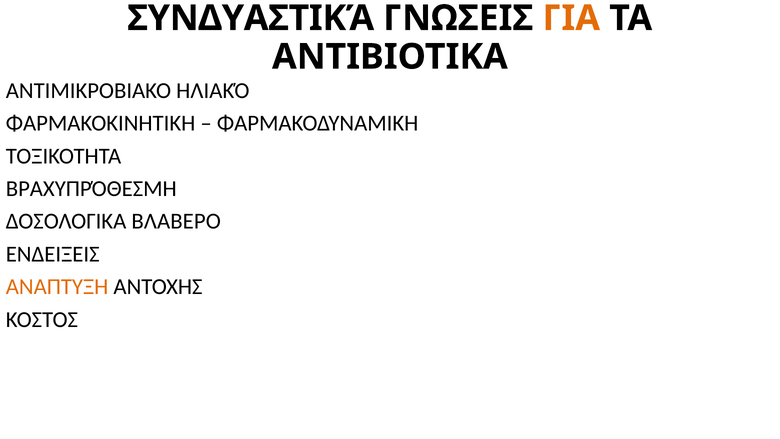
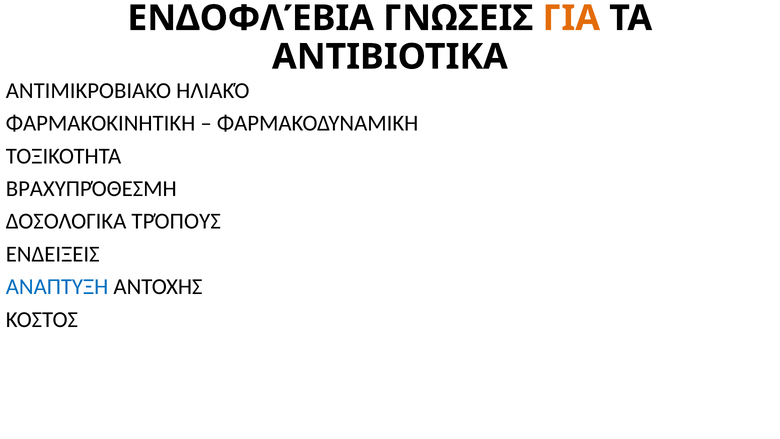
ΣΥΝΔΥΑΣΤΙΚΆ: ΣΥΝΔΥΑΣΤΙΚΆ -> ΕΝΔΟΦΛΈΒΙΑ
ΒΛΑΒΕΡΟ: ΒΛΑΒΕΡΟ -> ΤΡΌΠΟΥΣ
ΑΝΑΠΤΥΞΗ colour: orange -> blue
